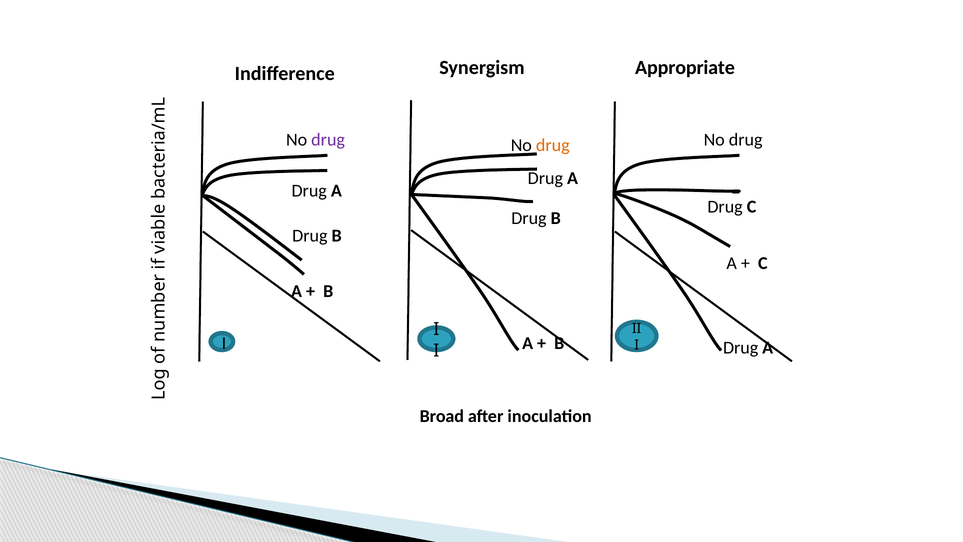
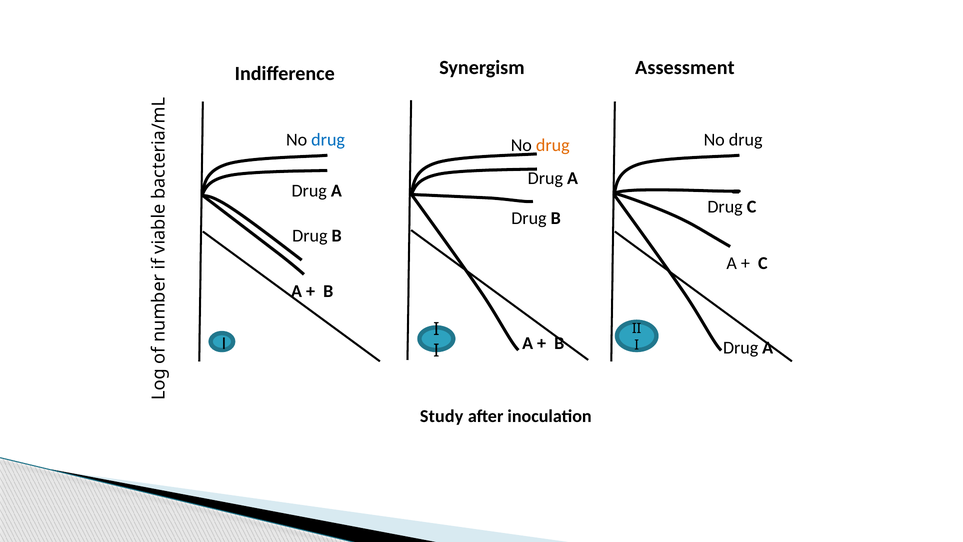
Appropriate: Appropriate -> Assessment
drug at (328, 140) colour: purple -> blue
Broad: Broad -> Study
